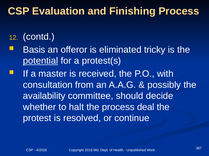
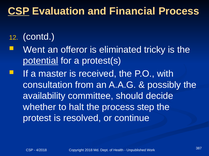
CSP at (19, 11) underline: none -> present
Finishing: Finishing -> Financial
Basis: Basis -> Went
deal: deal -> step
